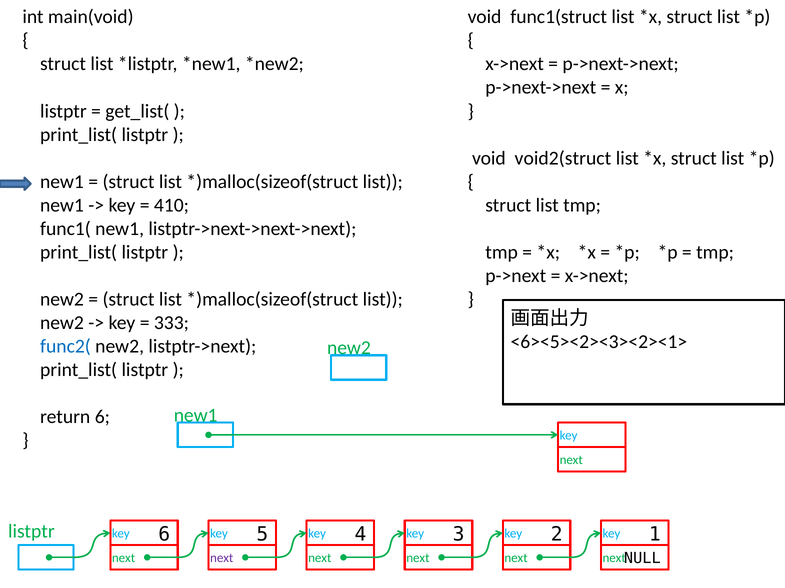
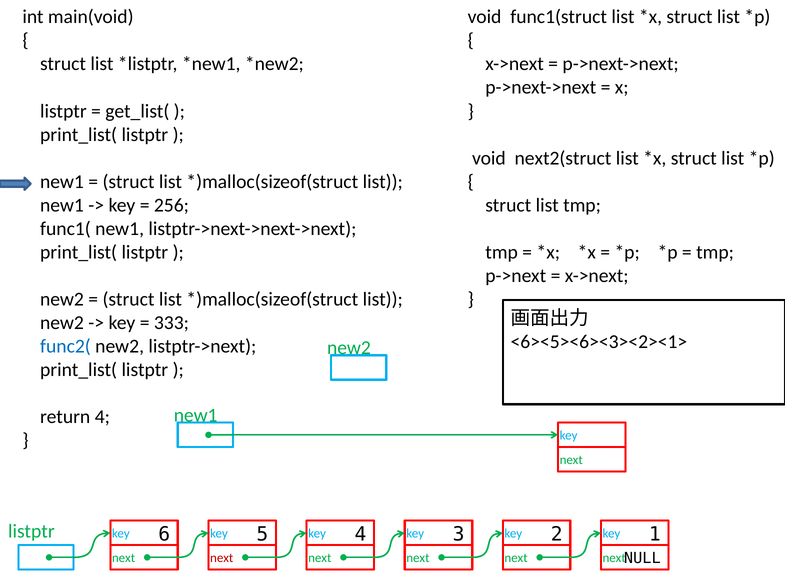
void2(struct: void2(struct -> next2(struct
410: 410 -> 256
<6><5><2><3><2><1>: <6><5><2><3><2><1> -> <6><5><6><3><2><1>
return 6: 6 -> 4
next at (222, 558) colour: purple -> red
